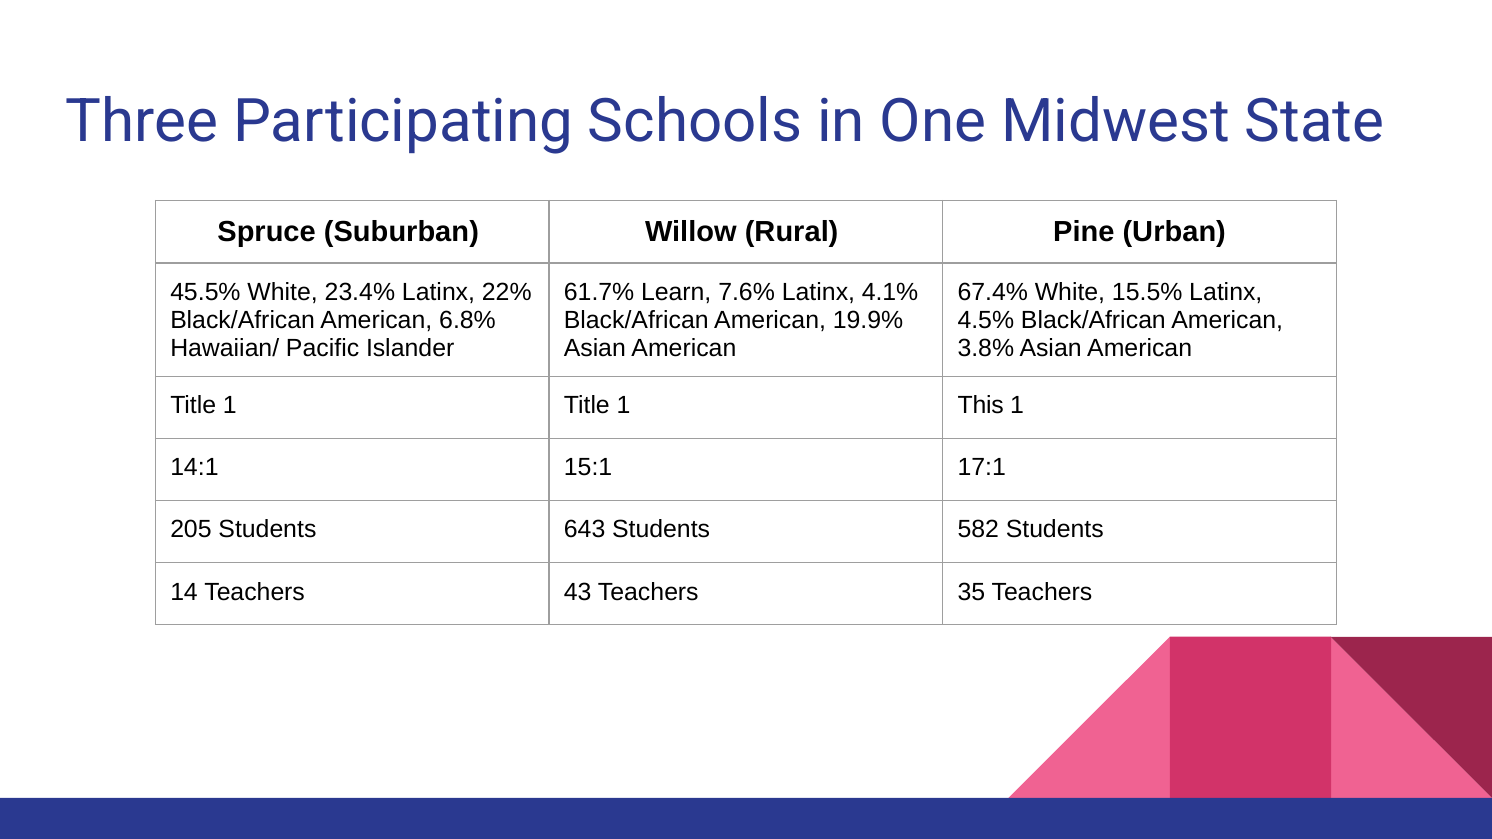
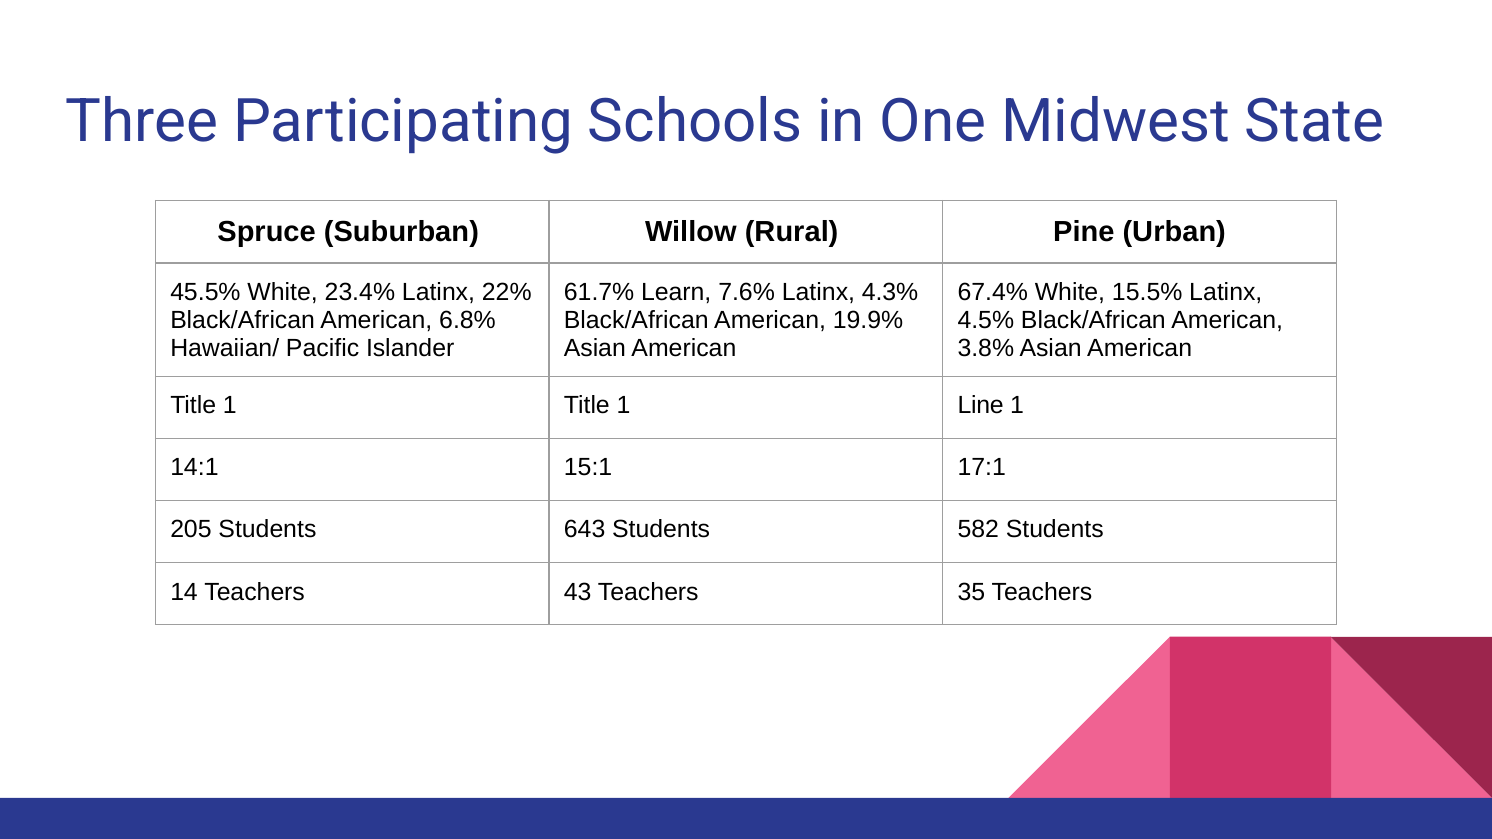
4.1%: 4.1% -> 4.3%
This: This -> Line
